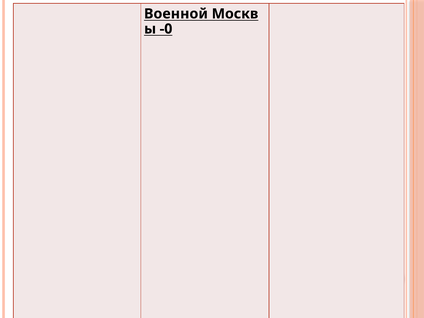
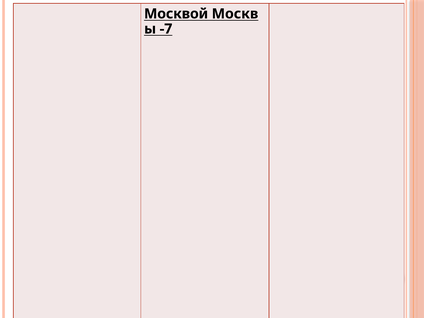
Военной: Военной -> Москвой
-0: -0 -> -7
